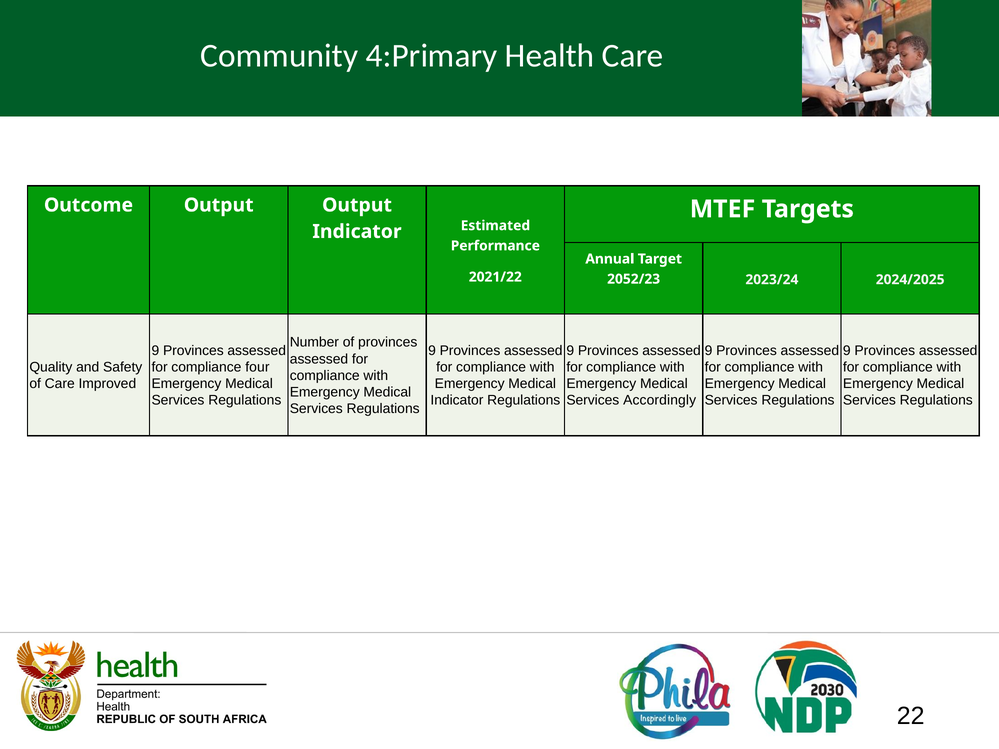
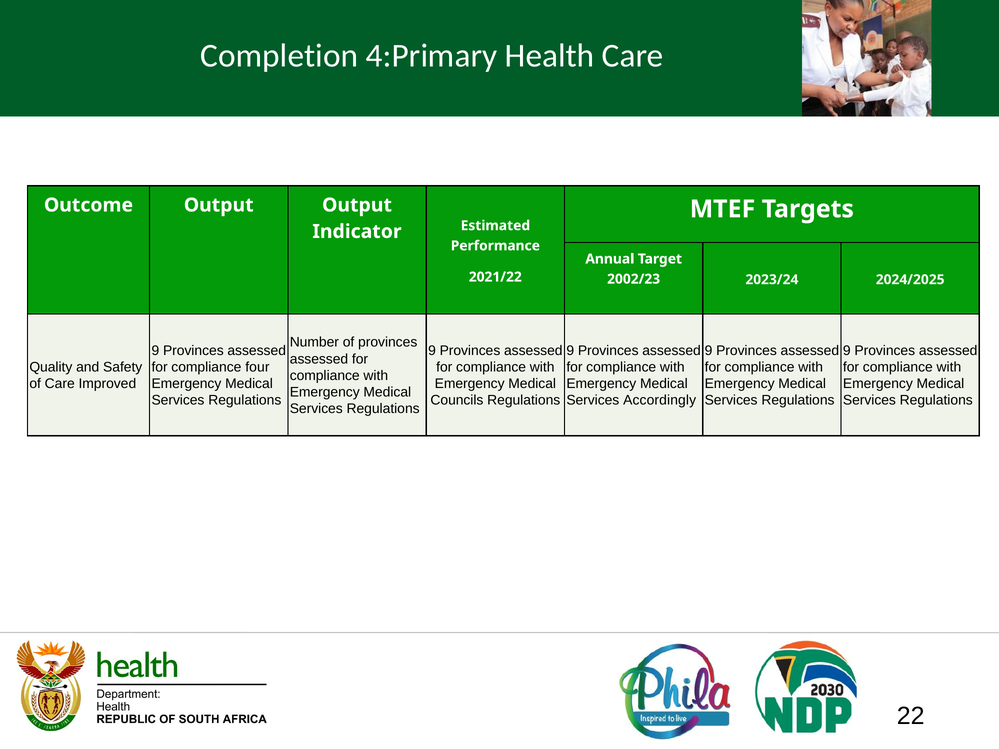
Community: Community -> Completion
2052/23: 2052/23 -> 2002/23
Indicator at (457, 400): Indicator -> Councils
